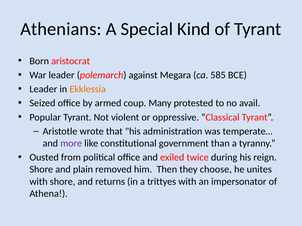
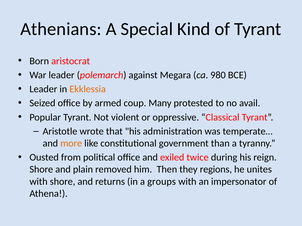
585: 585 -> 980
more colour: purple -> orange
choose: choose -> regions
trittyes: trittyes -> groups
